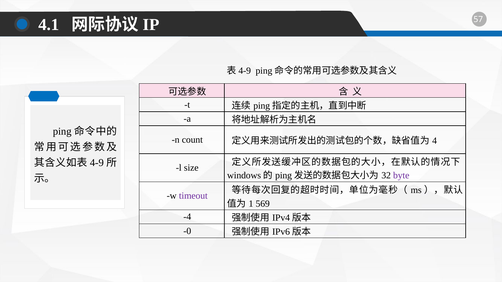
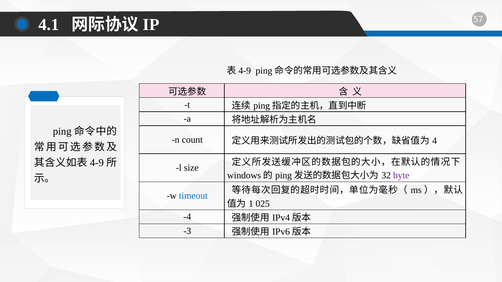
timeout colour: purple -> blue
569: 569 -> 025
-0: -0 -> -3
